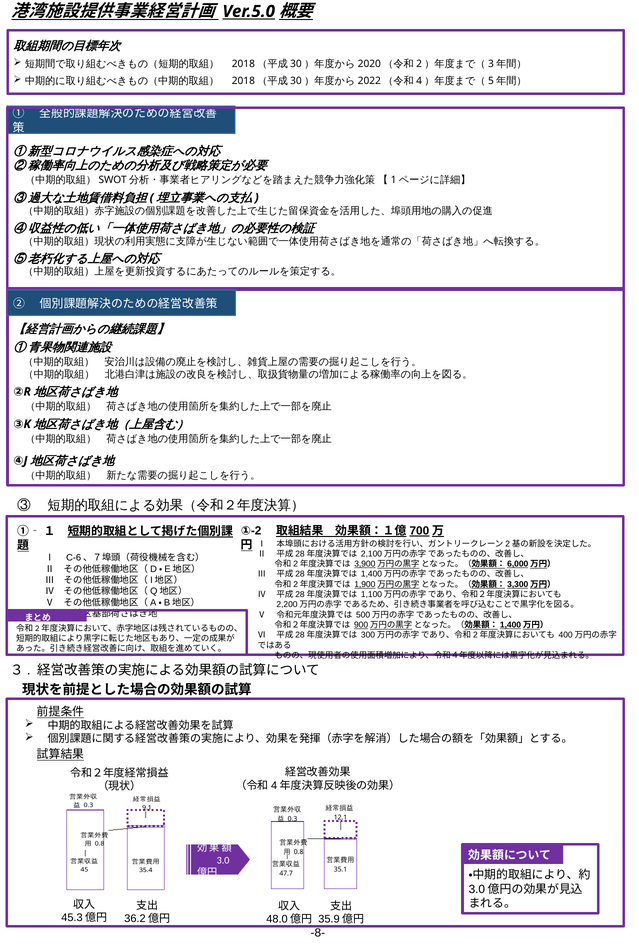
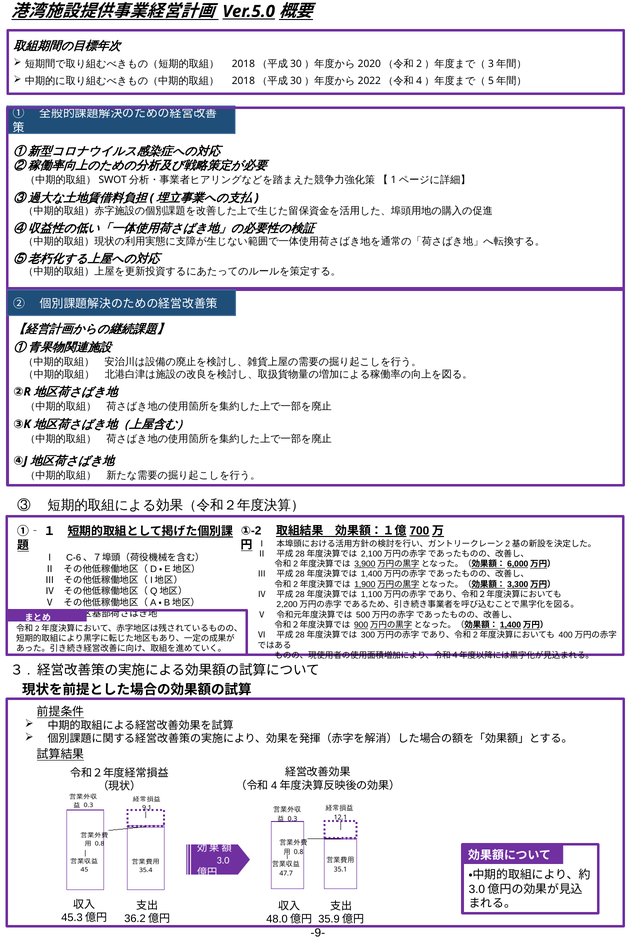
-8-: -8- -> -9-
